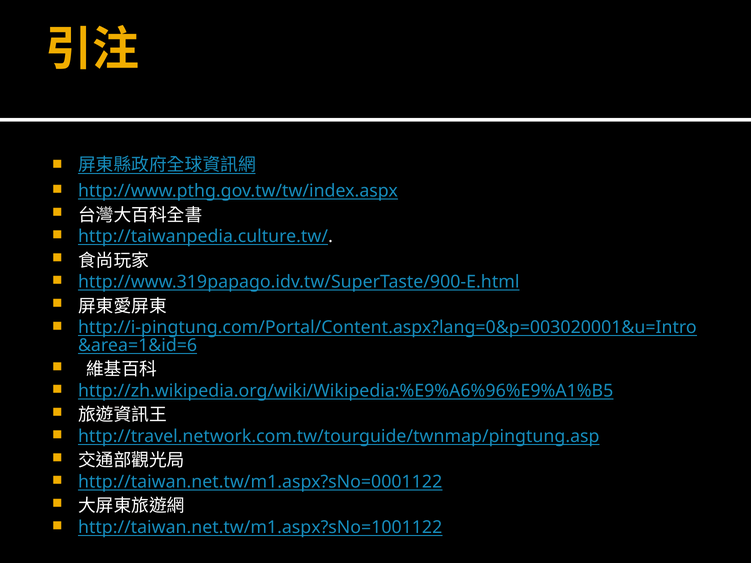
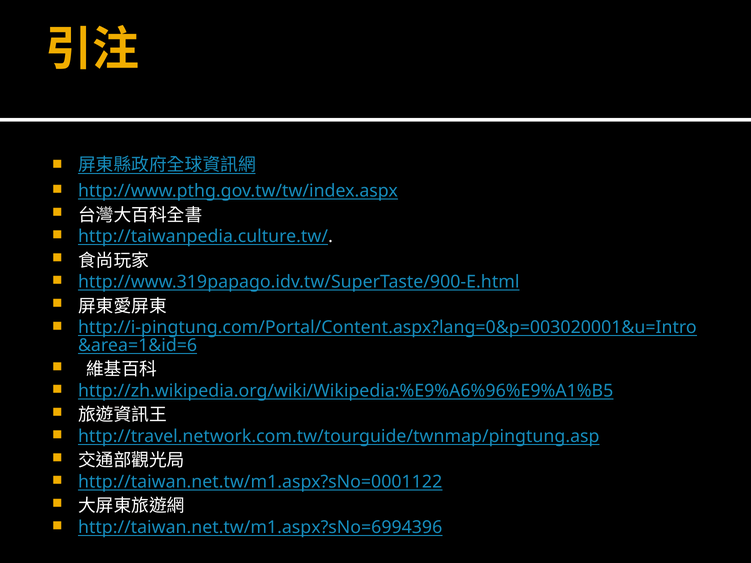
http://taiwan.net.tw/m1.aspx?sNo=1001122: http://taiwan.net.tw/m1.aspx?sNo=1001122 -> http://taiwan.net.tw/m1.aspx?sNo=6994396
